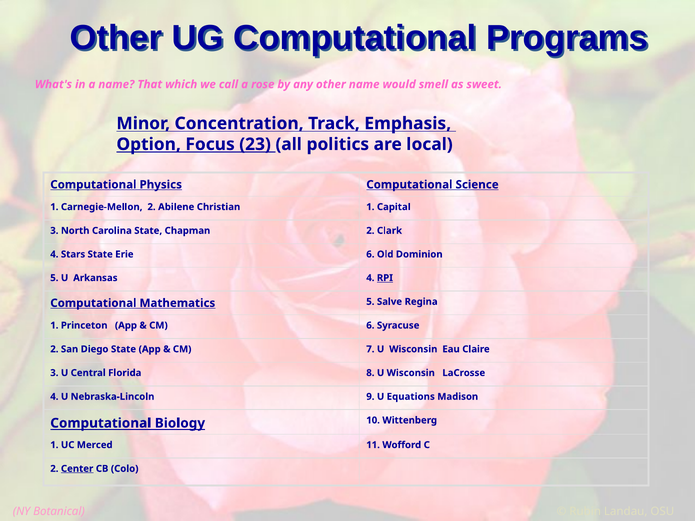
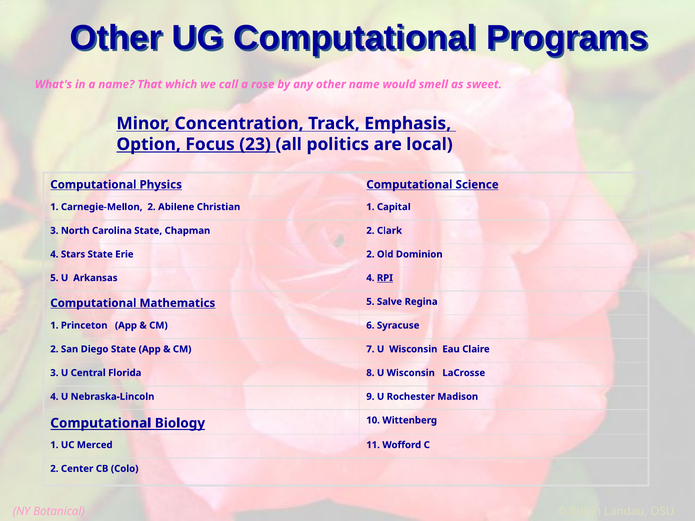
Erie 6: 6 -> 2
Equations: Equations -> Rochester
Center underline: present -> none
